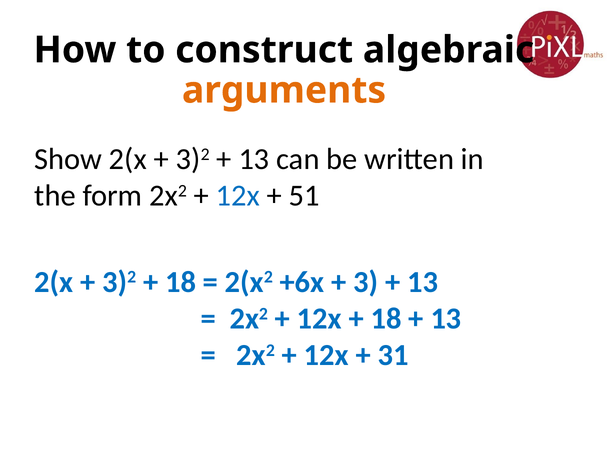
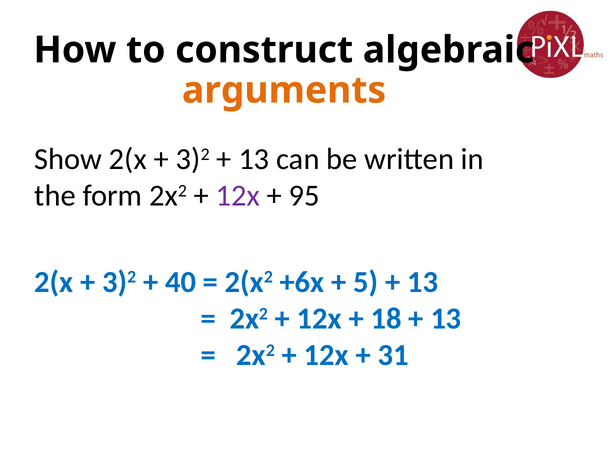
12x at (238, 196) colour: blue -> purple
51: 51 -> 95
18 at (181, 282): 18 -> 40
3: 3 -> 5
